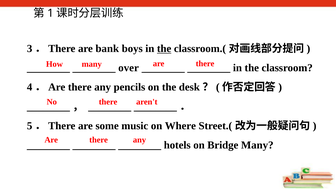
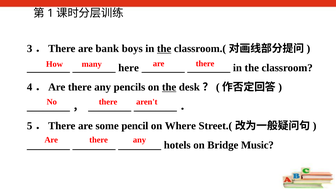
over: over -> here
the at (169, 87) underline: none -> present
music: music -> pencil
Bridge Many: Many -> Music
